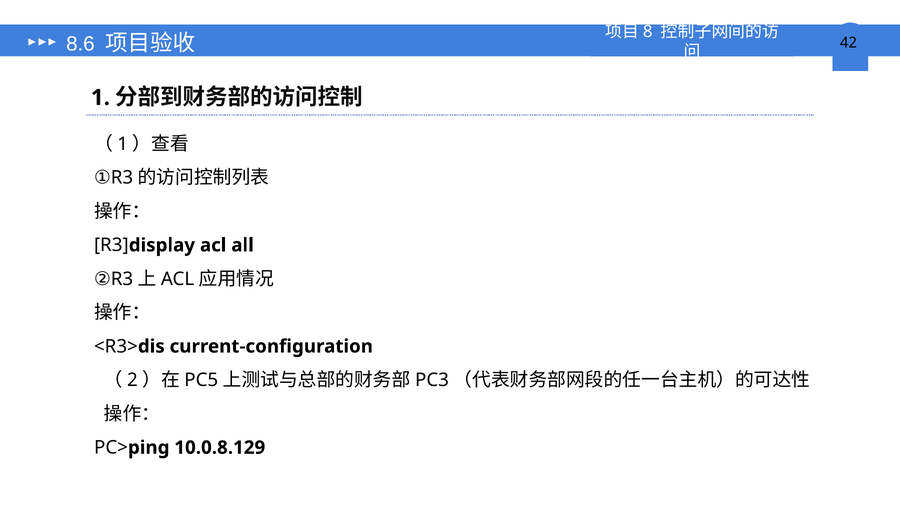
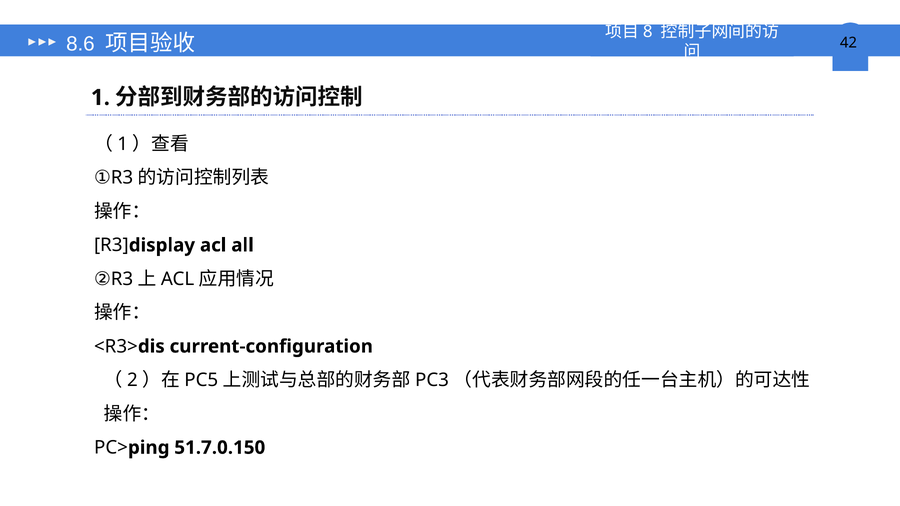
10.0.8.129: 10.0.8.129 -> 51.7.0.150
